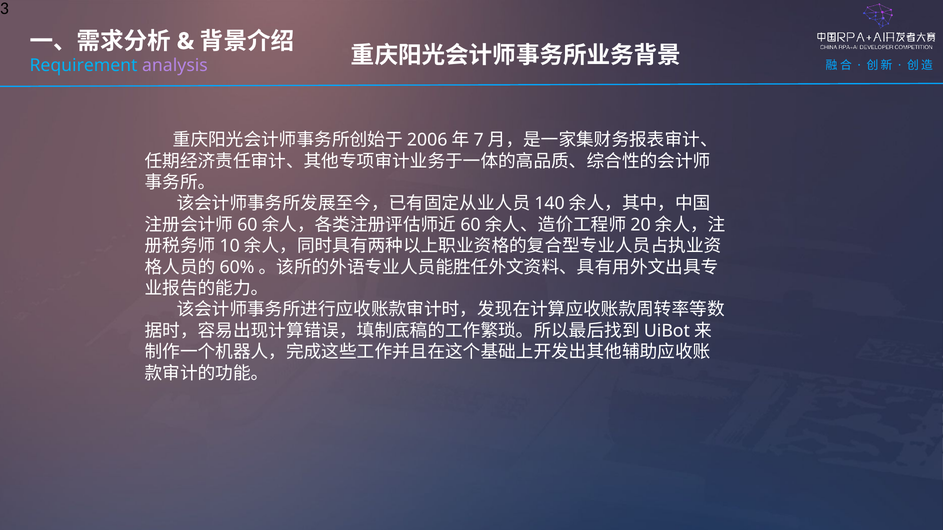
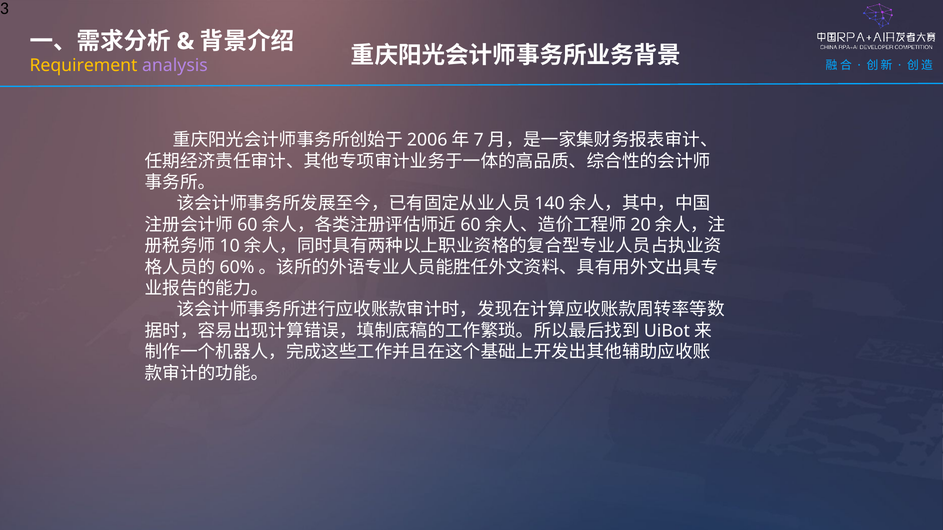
Requirement colour: light blue -> yellow
